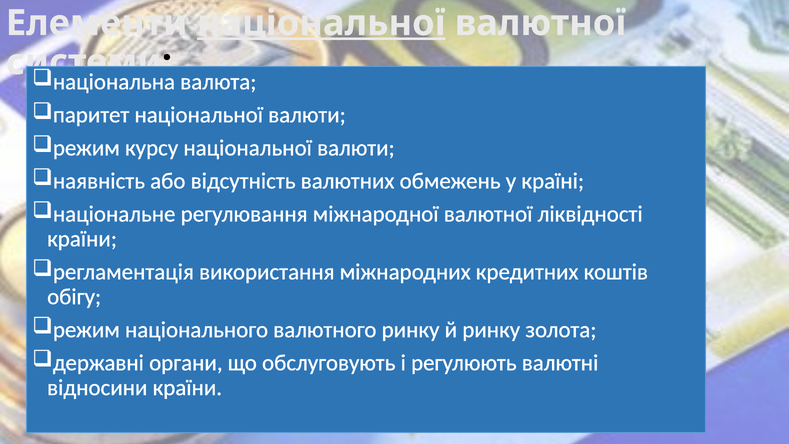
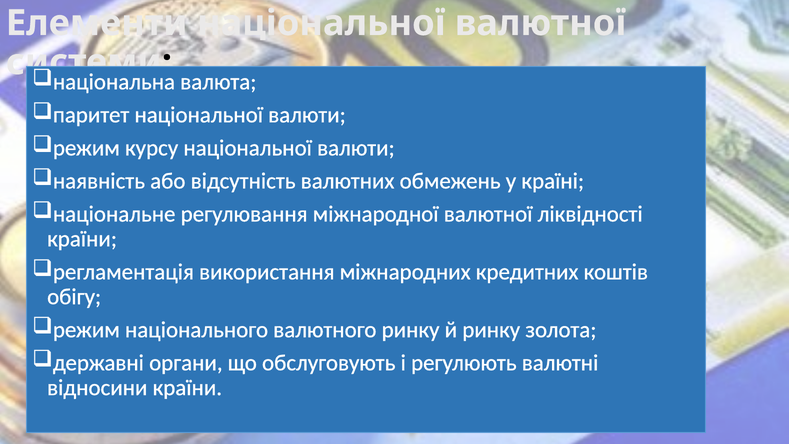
національної at (321, 23) underline: present -> none
